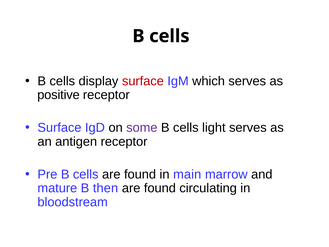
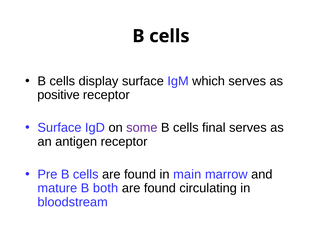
surface at (143, 81) colour: red -> black
light: light -> final
then: then -> both
